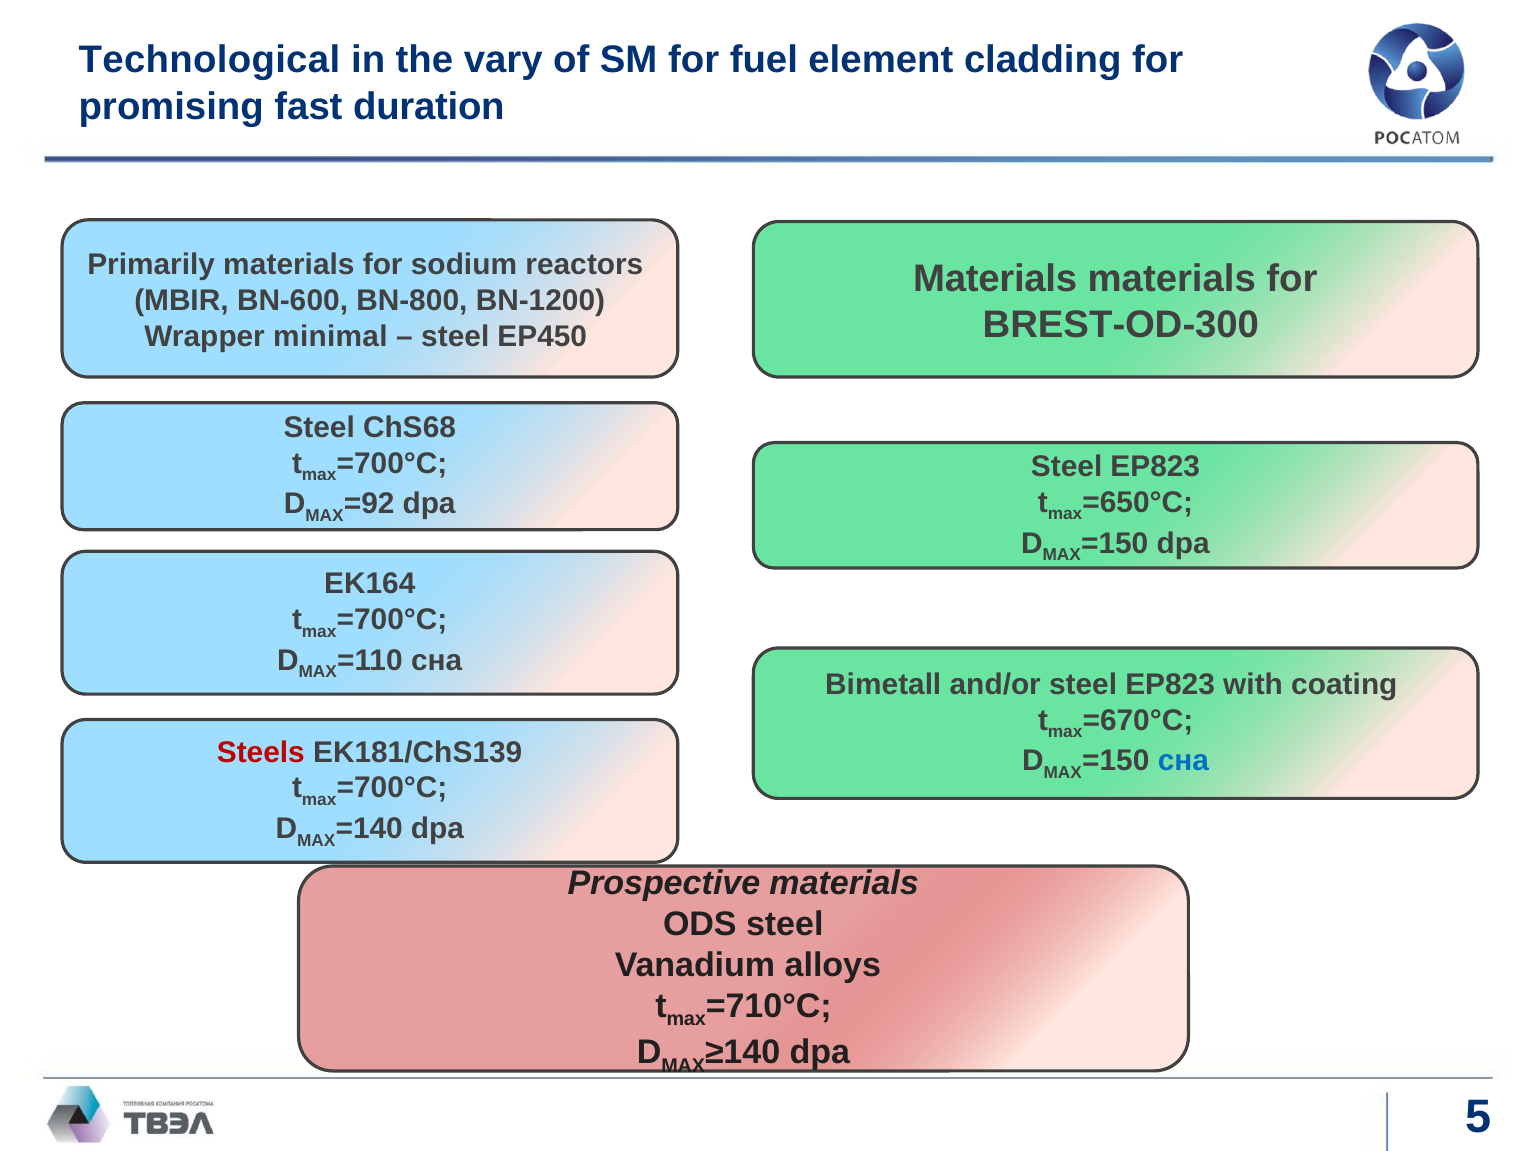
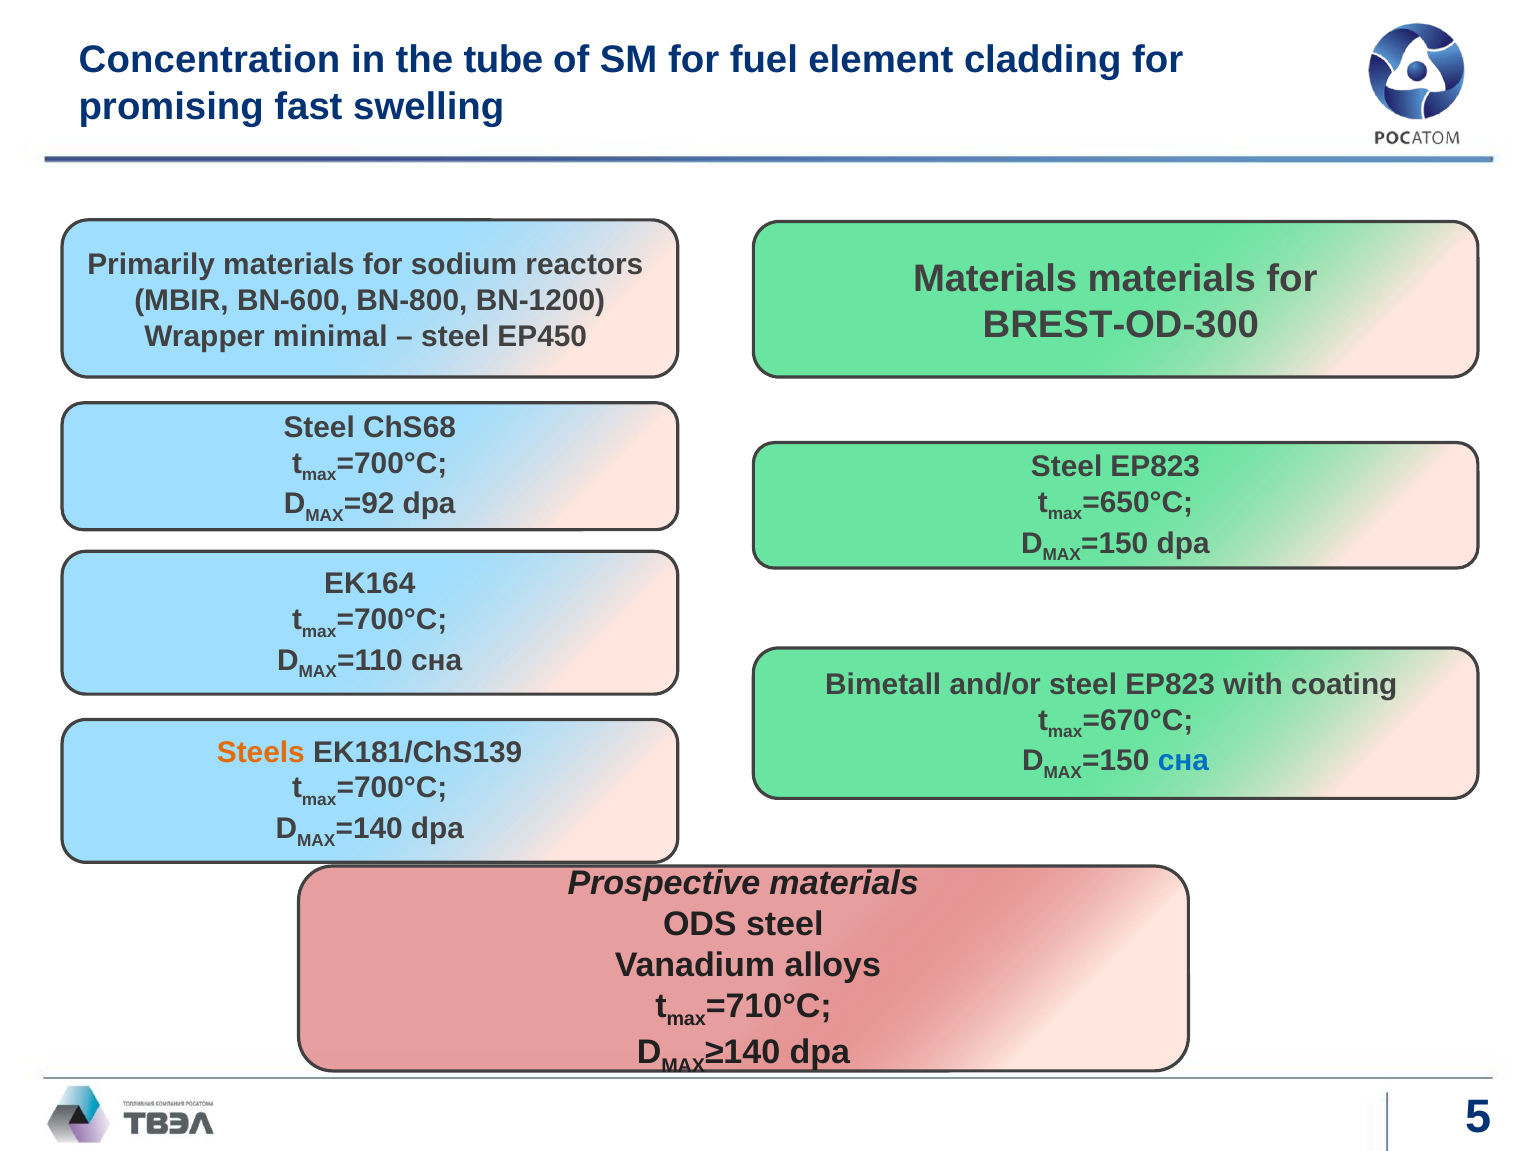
Technological: Technological -> Concentration
vary: vary -> tube
duration: duration -> swelling
Steels colour: red -> orange
